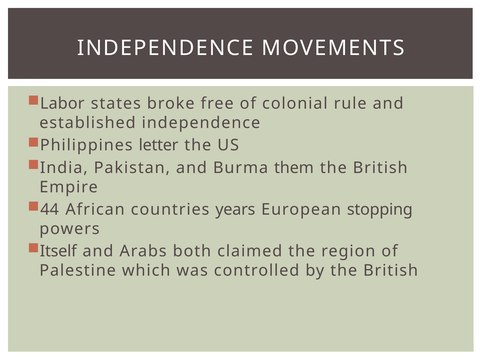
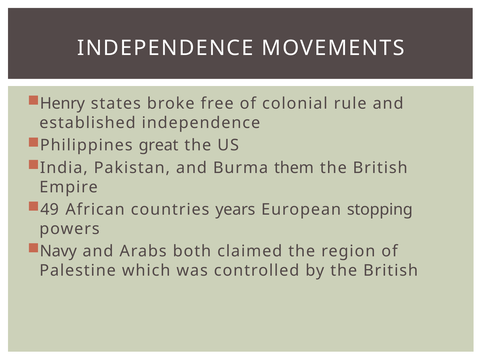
Labor: Labor -> Henry
letter: letter -> great
44: 44 -> 49
Itself: Itself -> Navy
